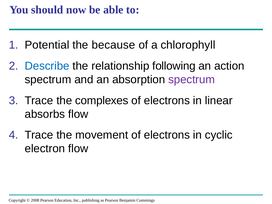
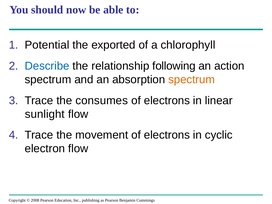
because: because -> exported
spectrum at (192, 79) colour: purple -> orange
complexes: complexes -> consumes
absorbs: absorbs -> sunlight
